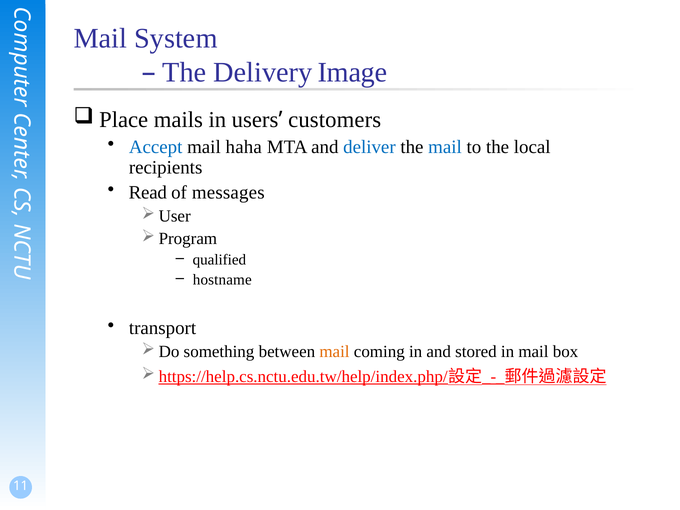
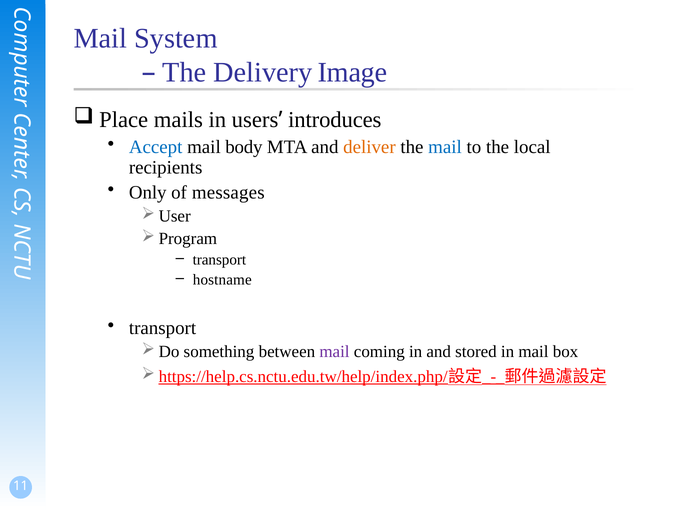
customers: customers -> introduces
haha: haha -> body
deliver colour: blue -> orange
Read: Read -> Only
qualified at (219, 260): qualified -> transport
mail at (334, 352) colour: orange -> purple
